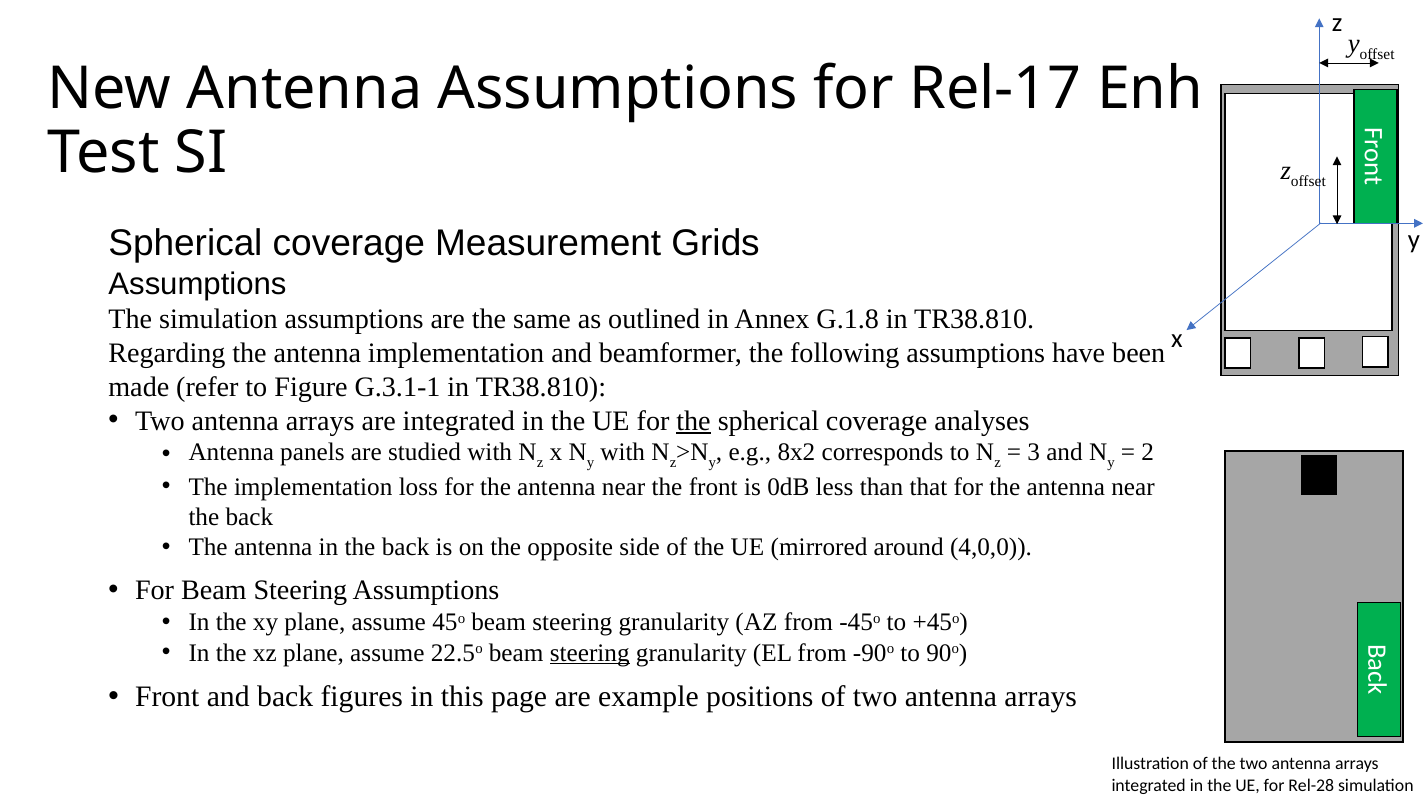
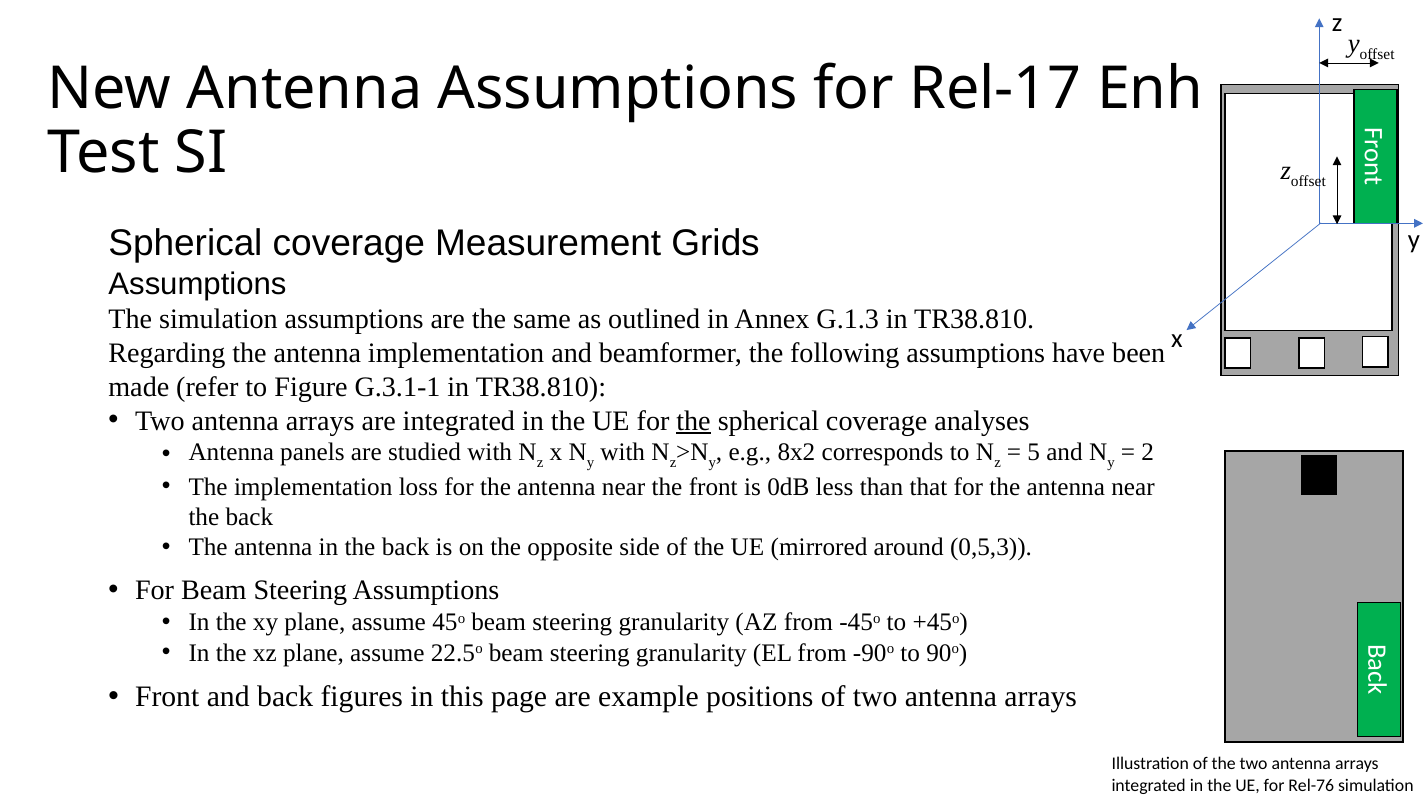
G.1.8: G.1.8 -> G.1.3
3: 3 -> 5
4,0,0: 4,0,0 -> 0,5,3
steering at (590, 652) underline: present -> none
Rel-28: Rel-28 -> Rel-76
